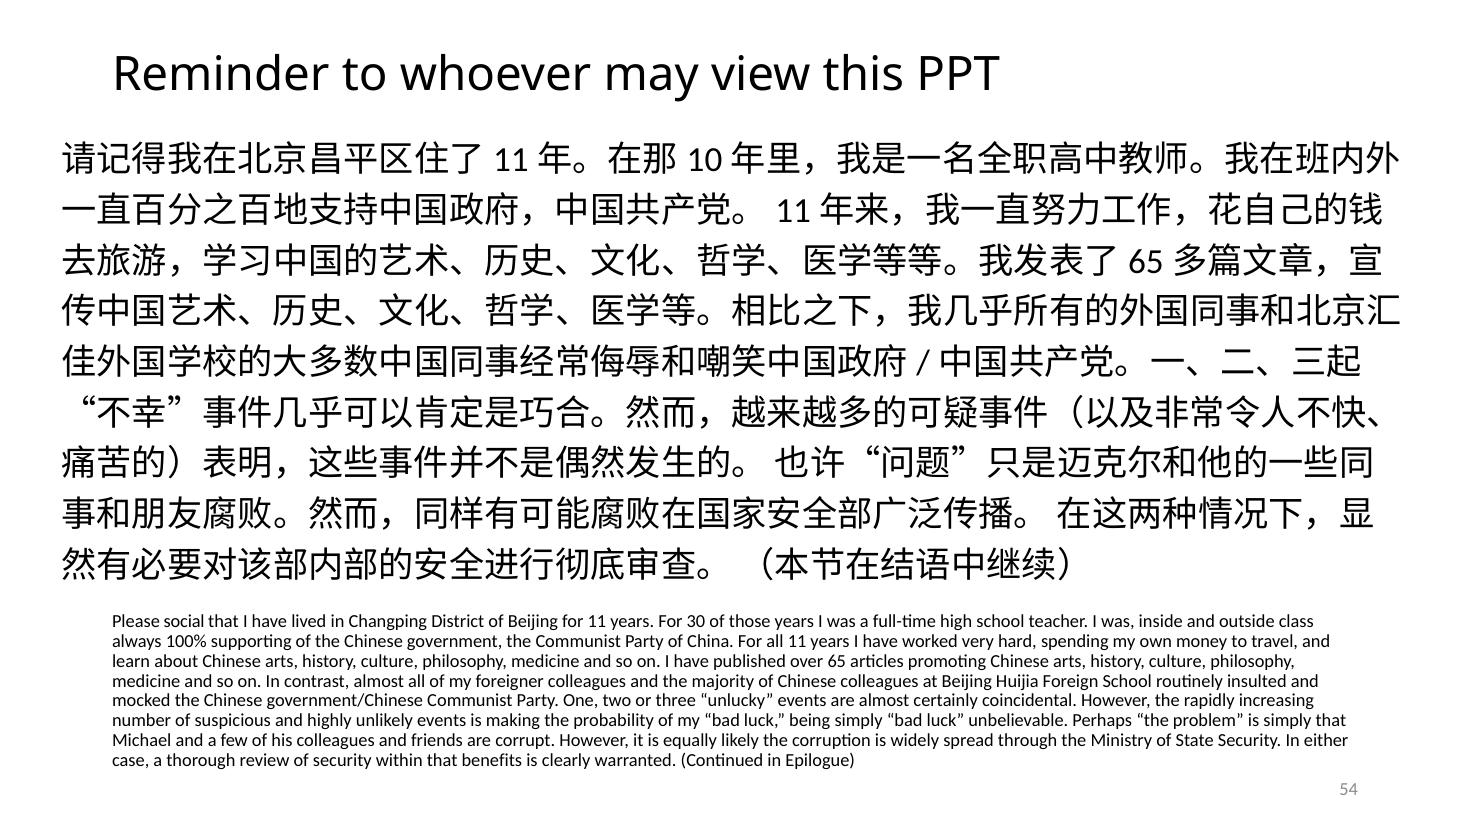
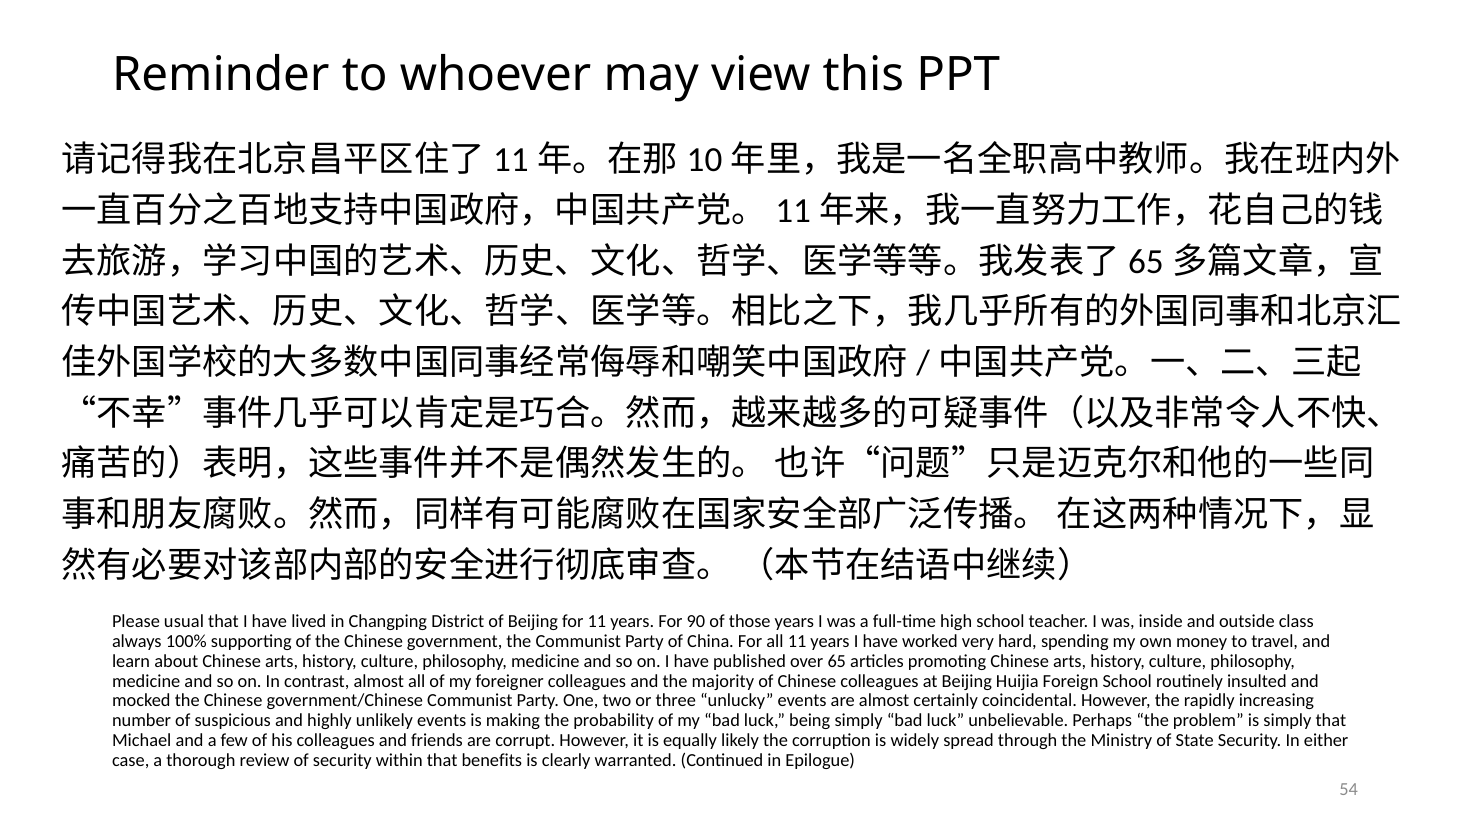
social: social -> usual
30: 30 -> 90
